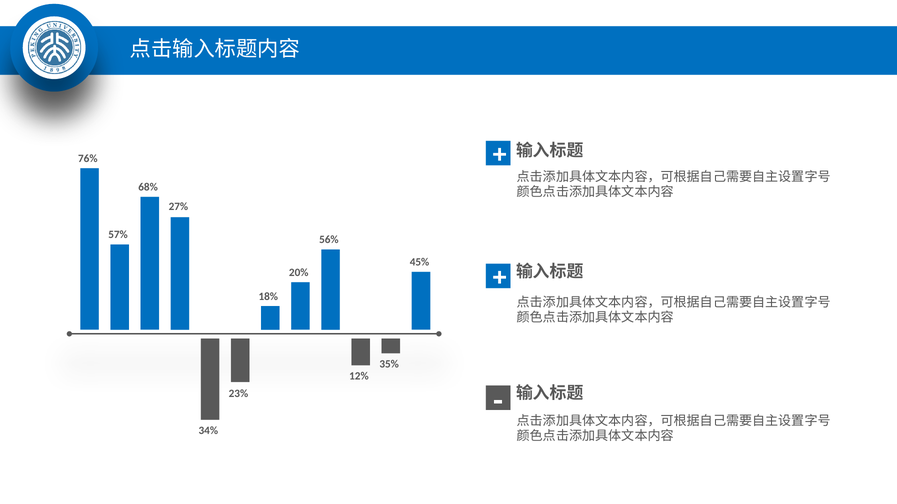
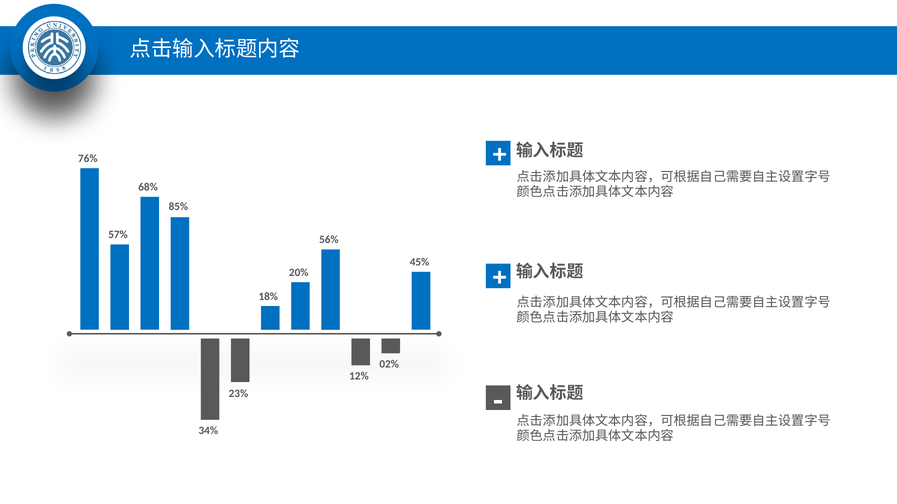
27%: 27% -> 85%
35%: 35% -> 02%
